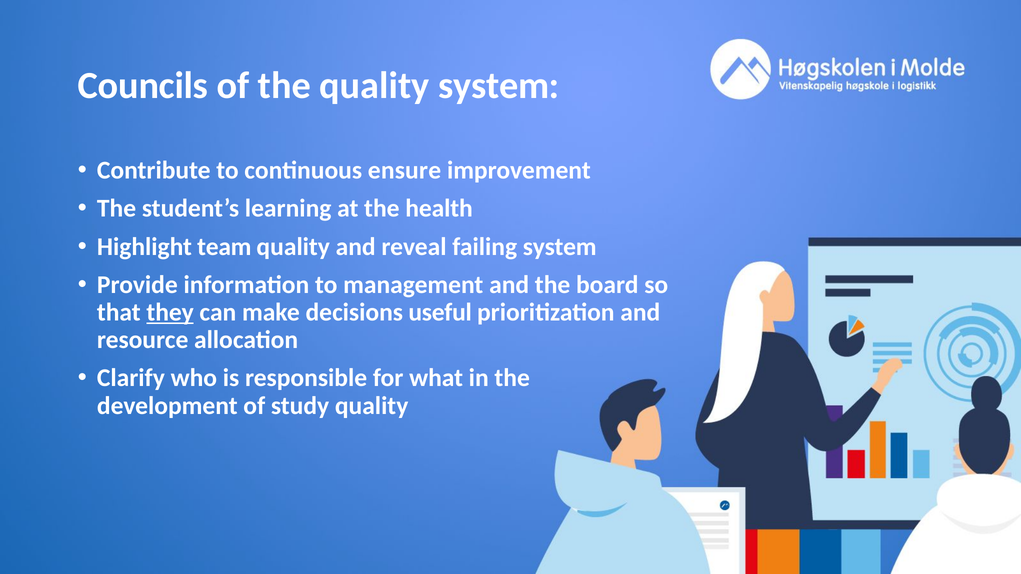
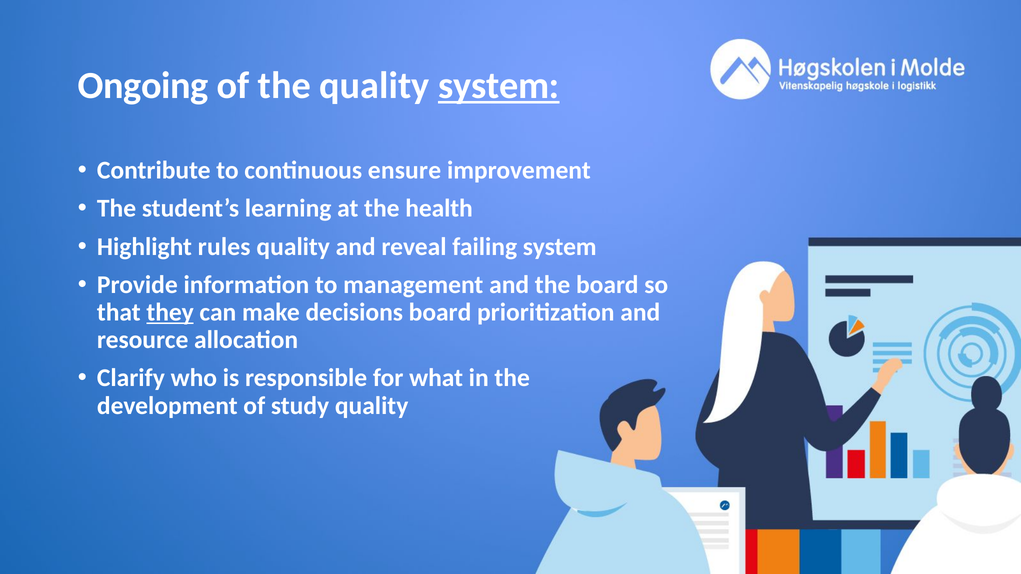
Councils: Councils -> Ongoing
system at (499, 86) underline: none -> present
team: team -> rules
decisions useful: useful -> board
